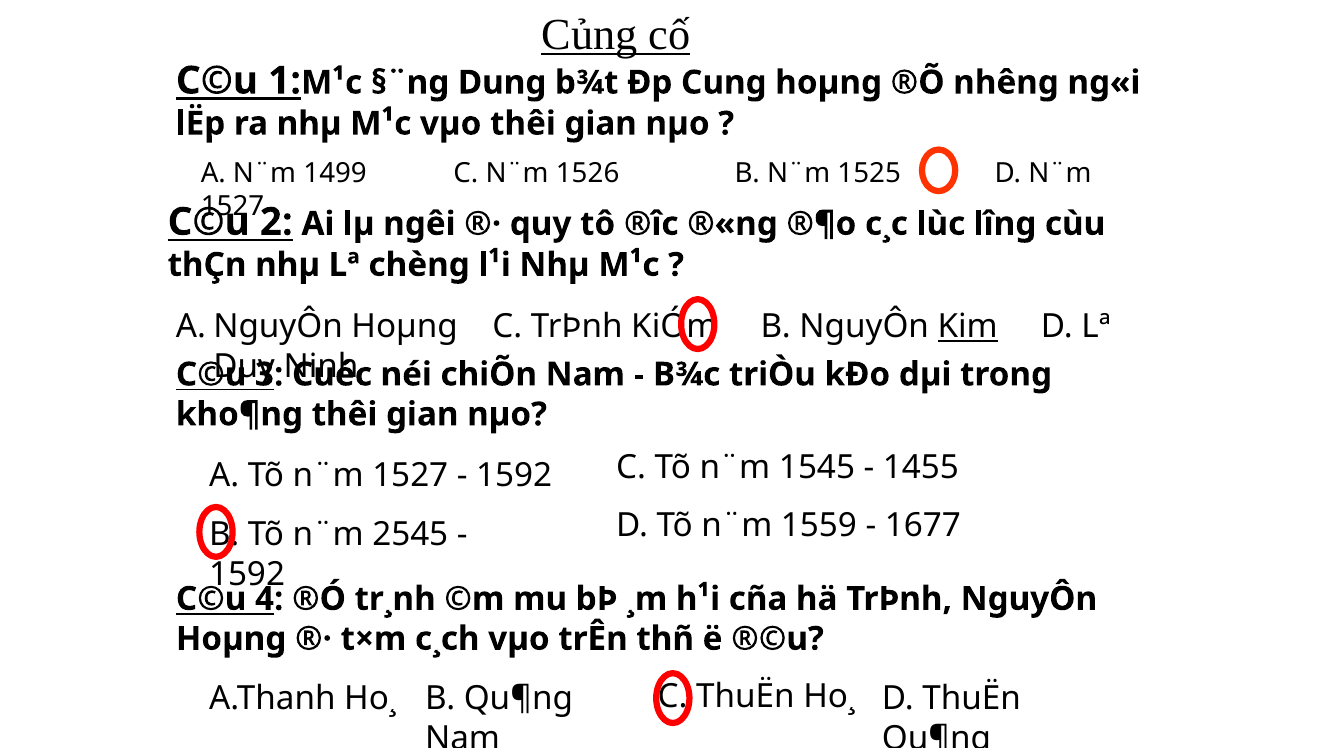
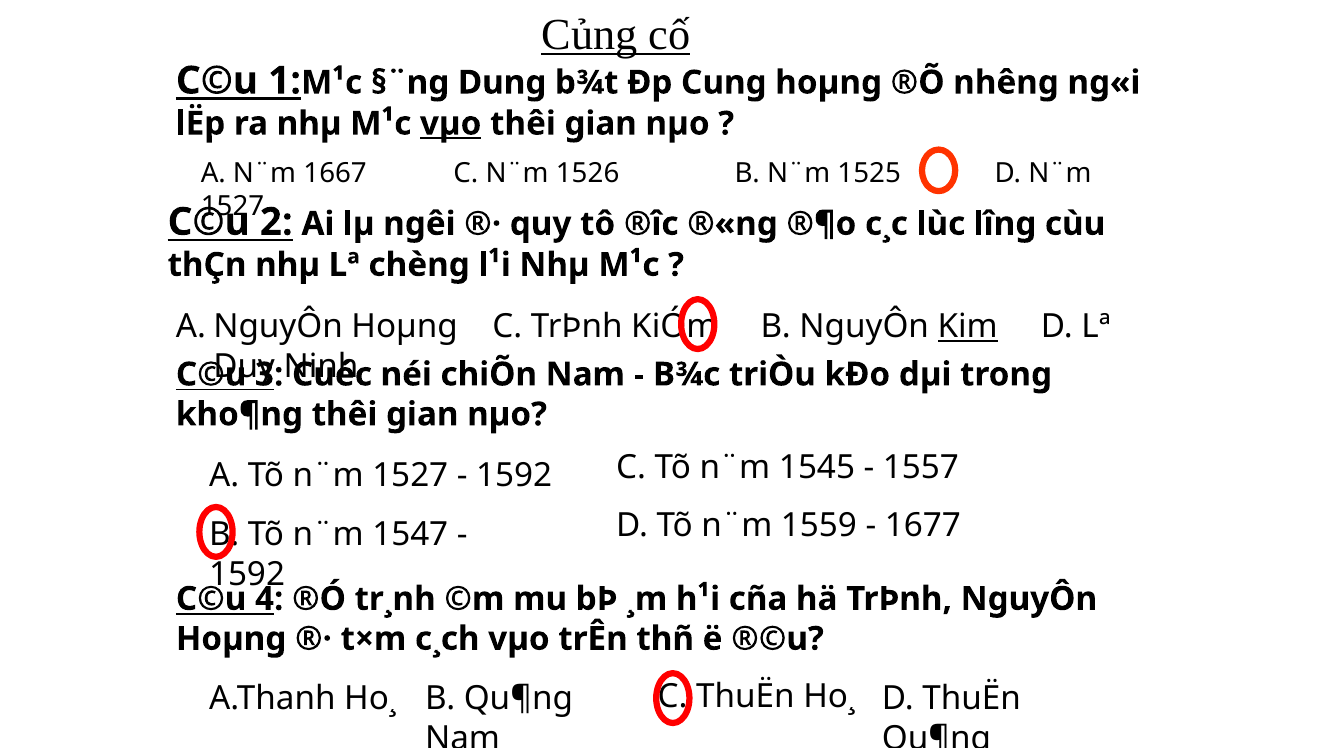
vµo at (451, 124) underline: none -> present
1499: 1499 -> 1667
1455: 1455 -> 1557
2545: 2545 -> 1547
